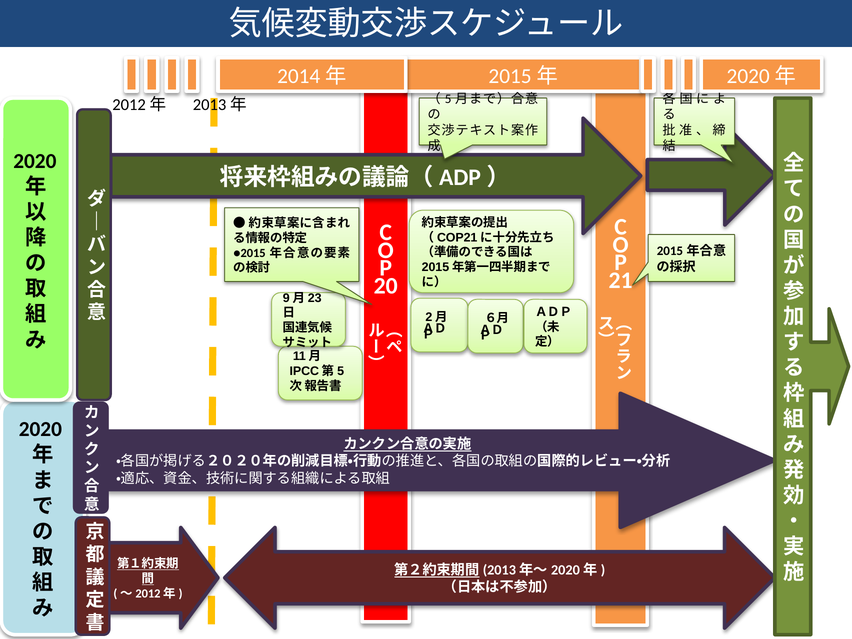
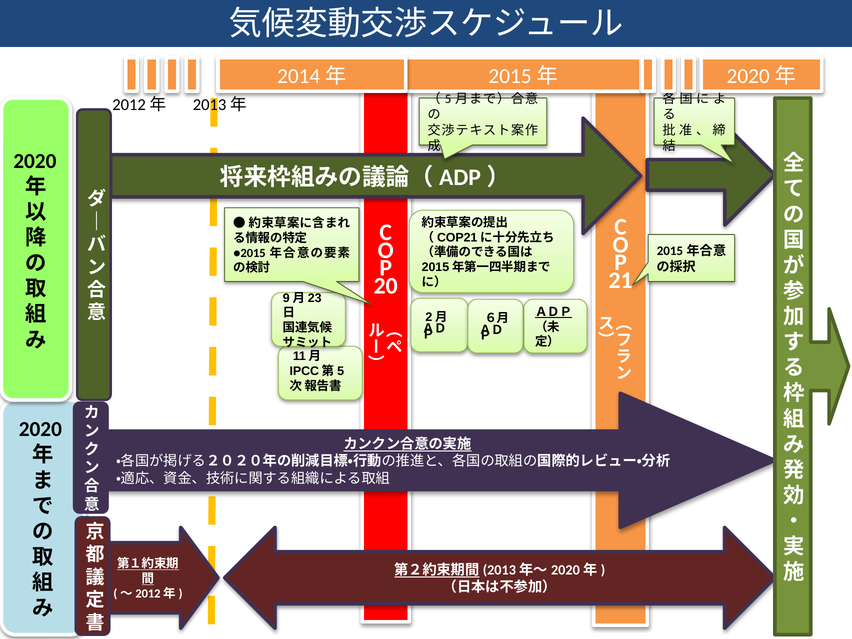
ＡＤＰ underline: none -> present
